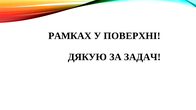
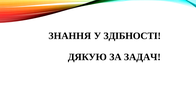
РАМКАХ: РАМКАХ -> ЗНАННЯ
ПОВЕРХНІ: ПОВЕРХНІ -> ЗДІБНОСТІ
